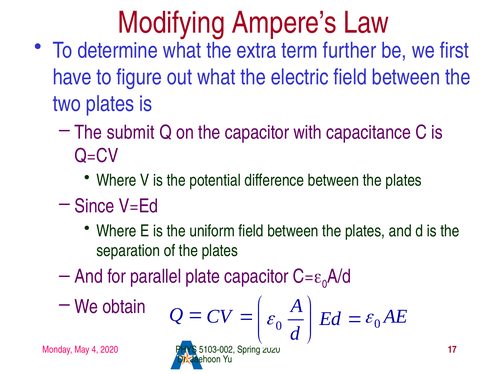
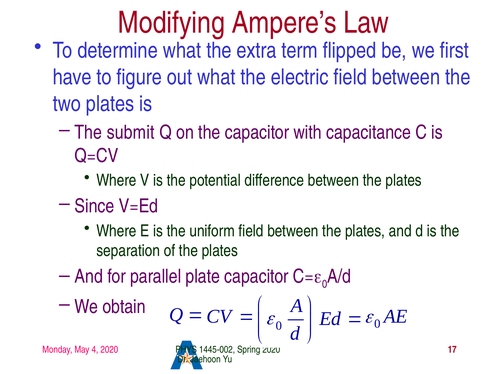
further: further -> flipped
5103-002: 5103-002 -> 1445-002
